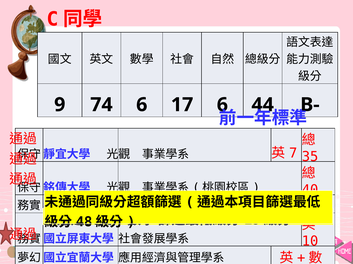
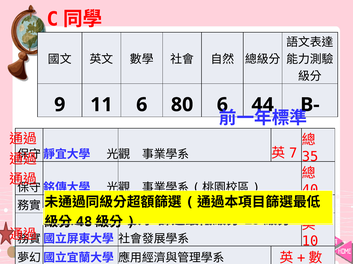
74: 74 -> 11
17: 17 -> 80
